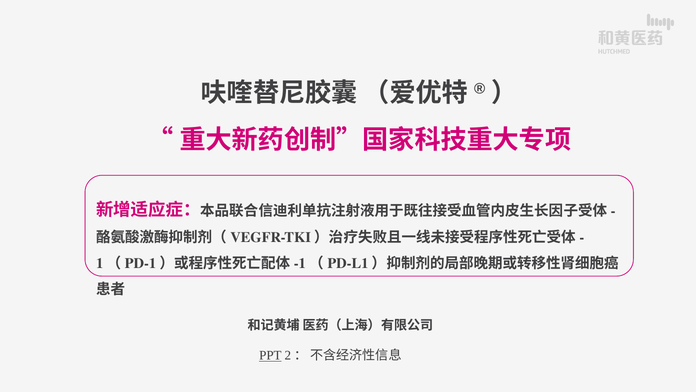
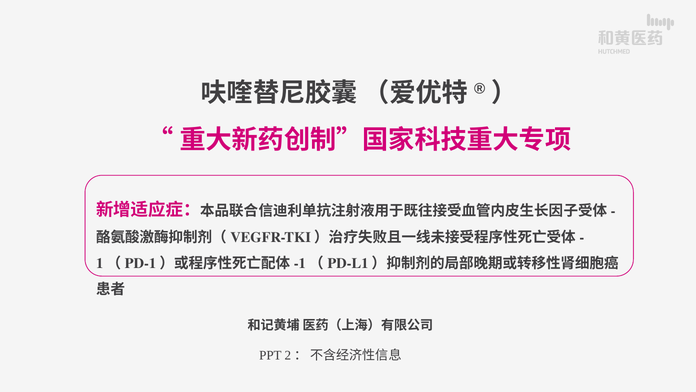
PPT underline: present -> none
